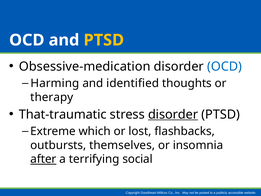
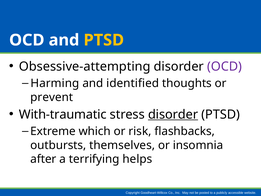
Obsessive-medication: Obsessive-medication -> Obsessive-attempting
OCD at (225, 66) colour: blue -> purple
therapy: therapy -> prevent
That-traumatic: That-traumatic -> With-traumatic
lost: lost -> risk
after underline: present -> none
social: social -> helps
